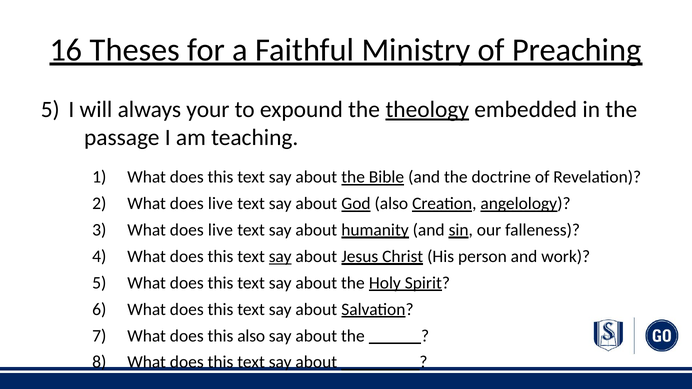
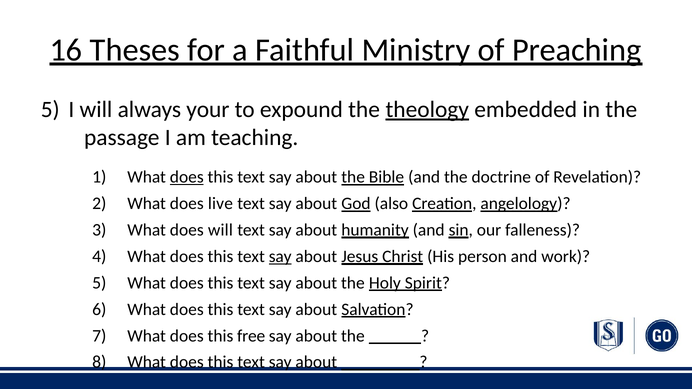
does at (187, 177) underline: none -> present
live at (220, 230): live -> will
this also: also -> free
